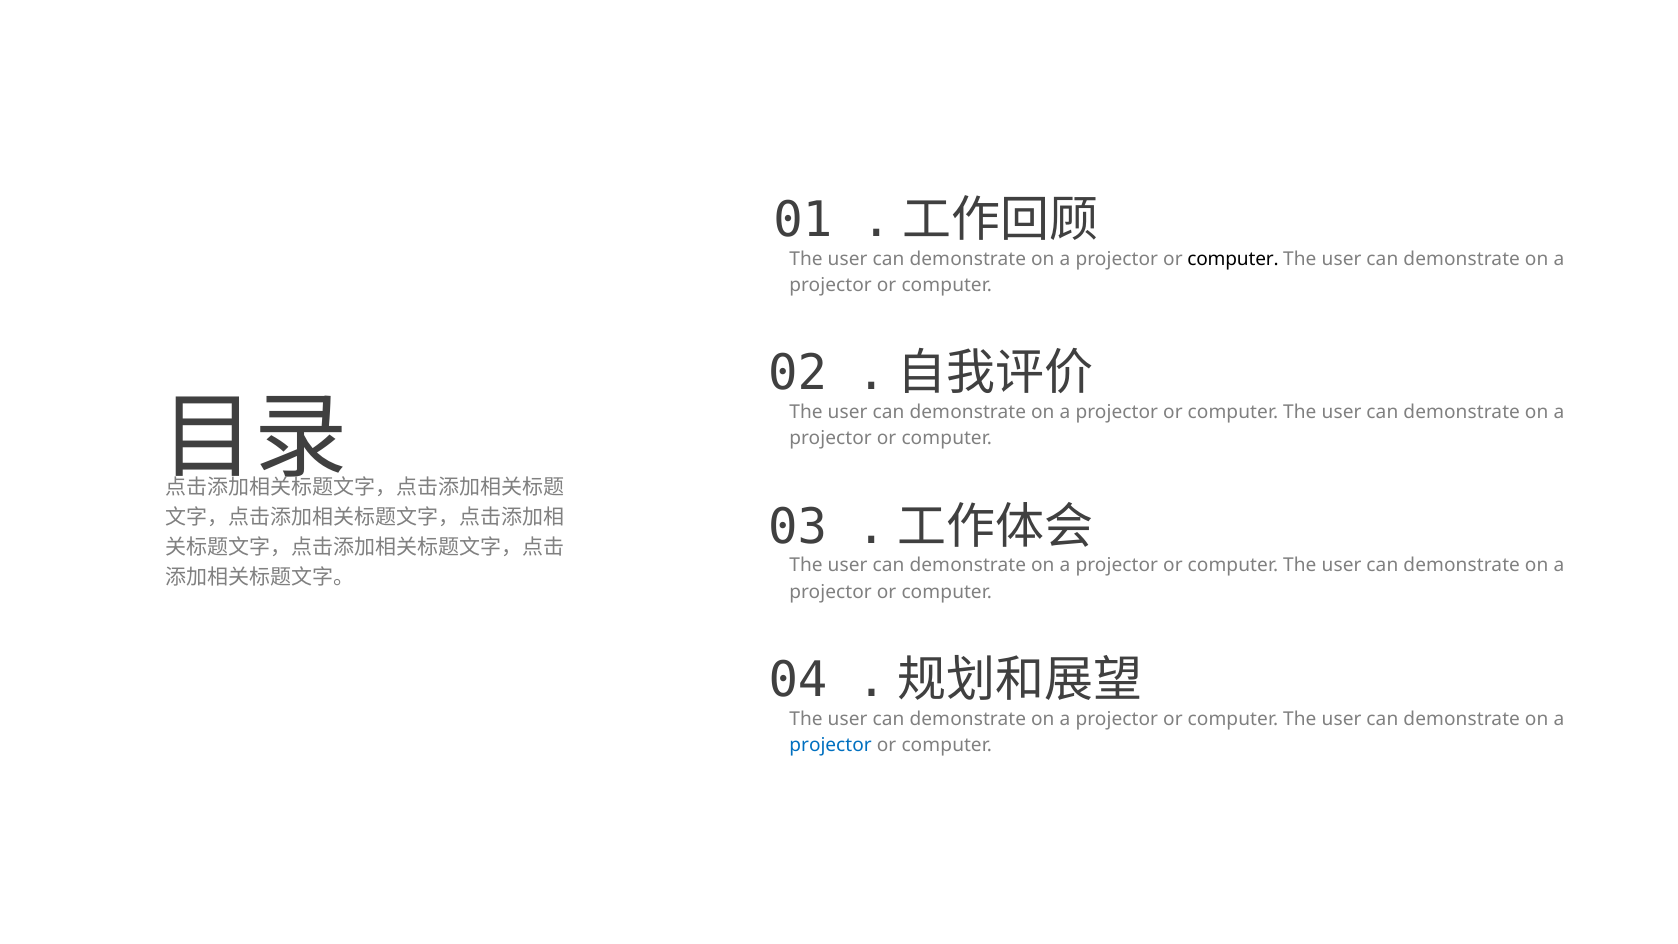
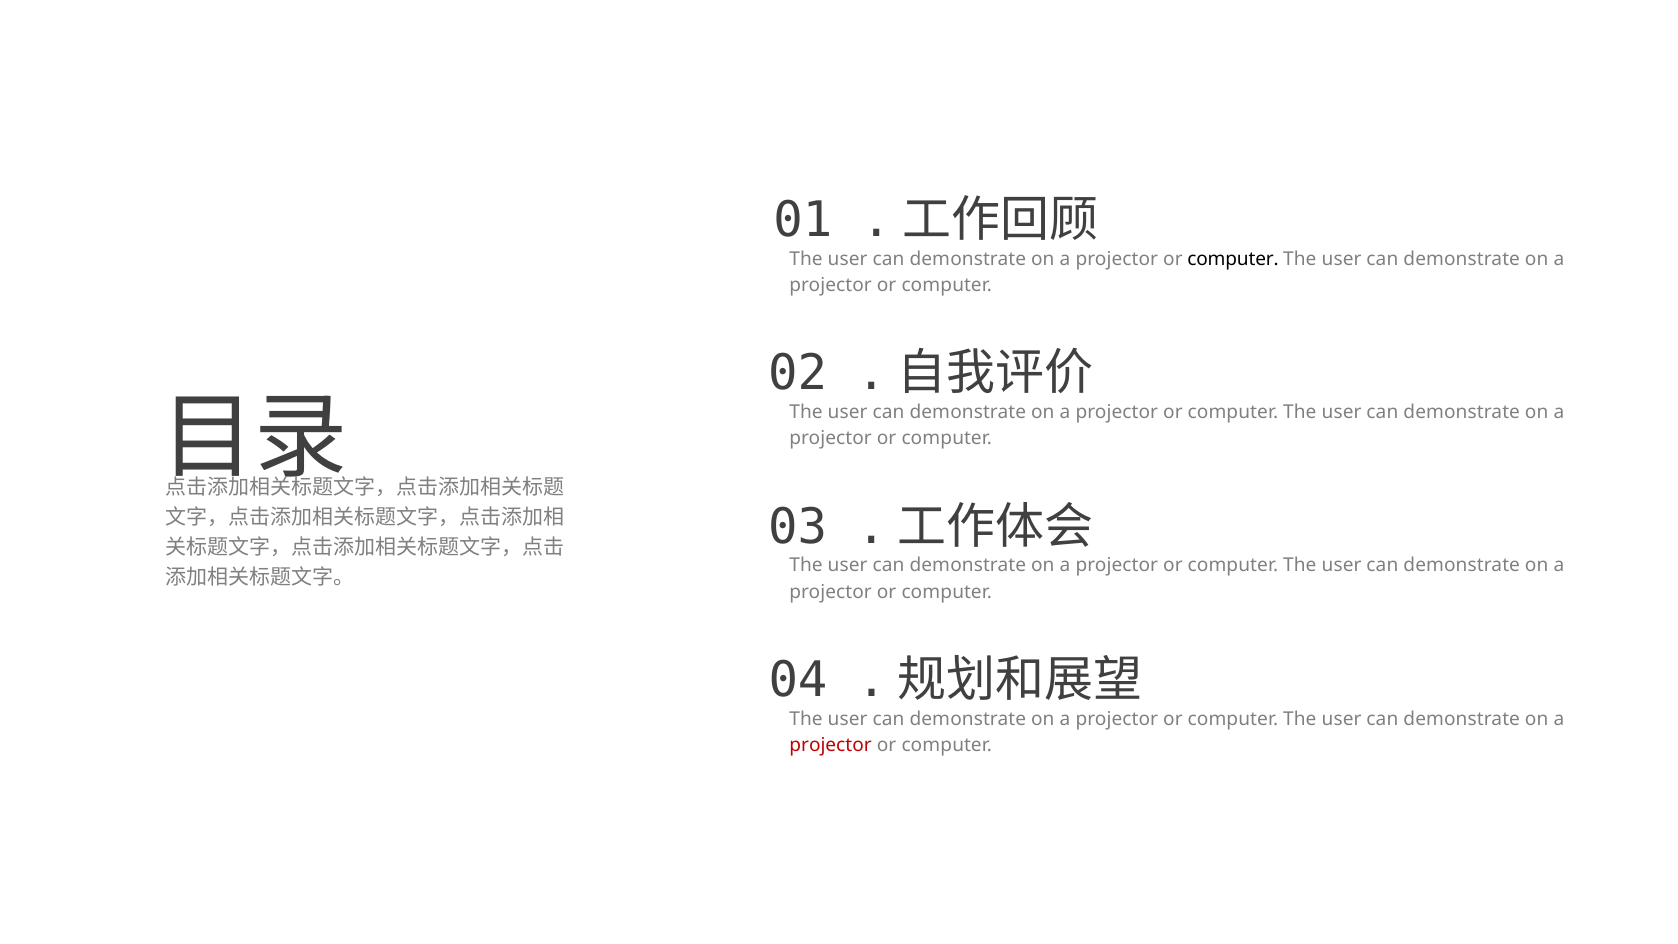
projector at (831, 745) colour: blue -> red
